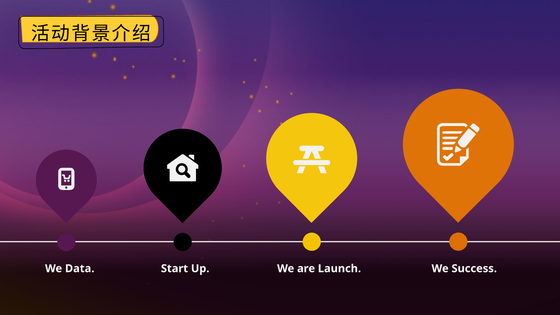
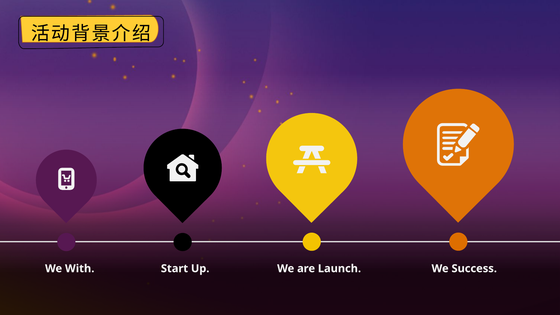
Data: Data -> With
